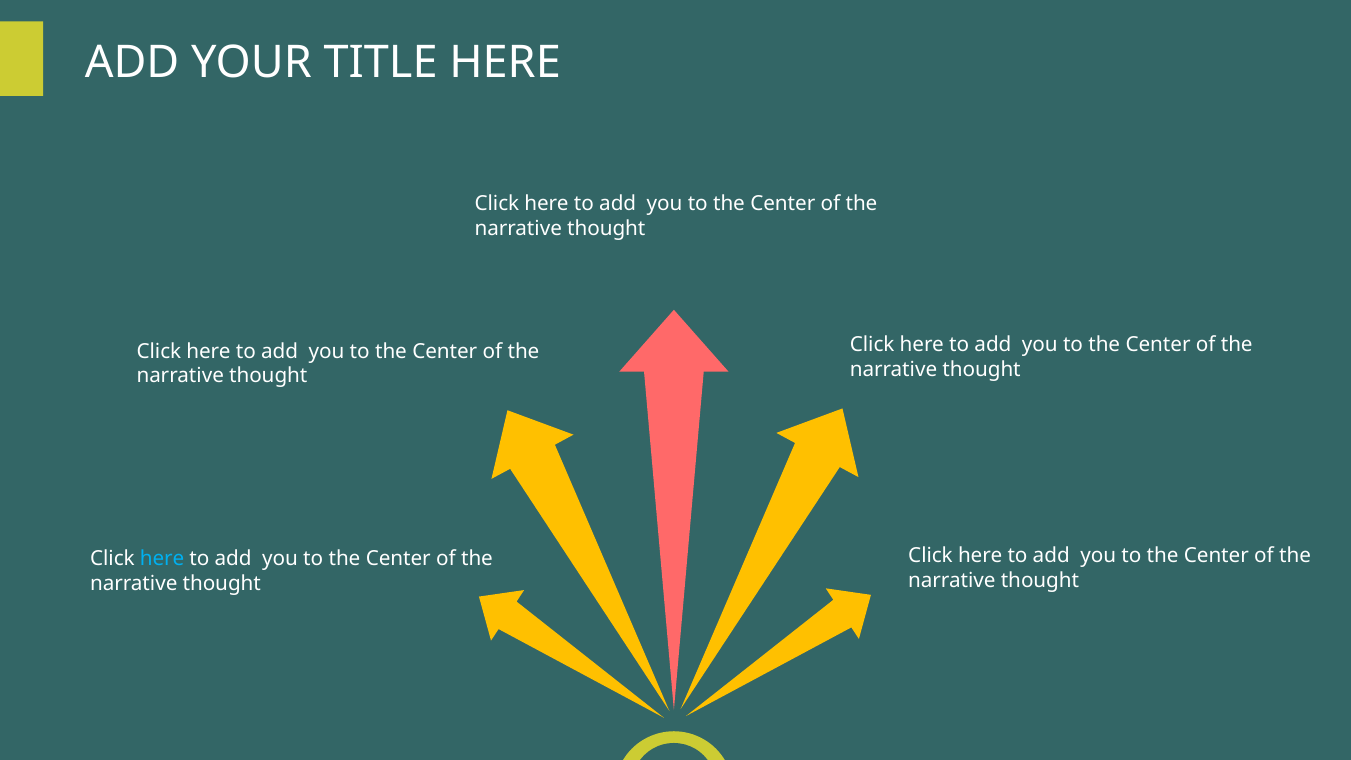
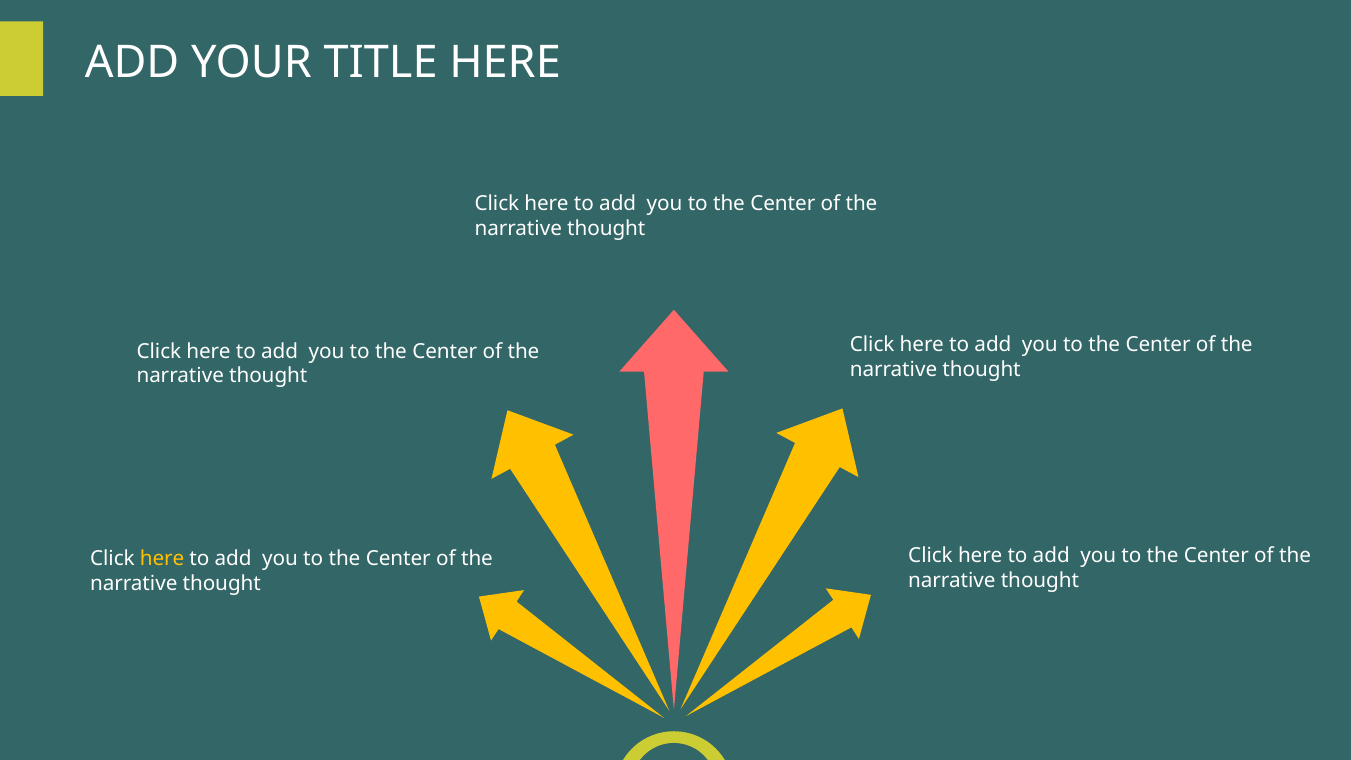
here at (162, 559) colour: light blue -> yellow
